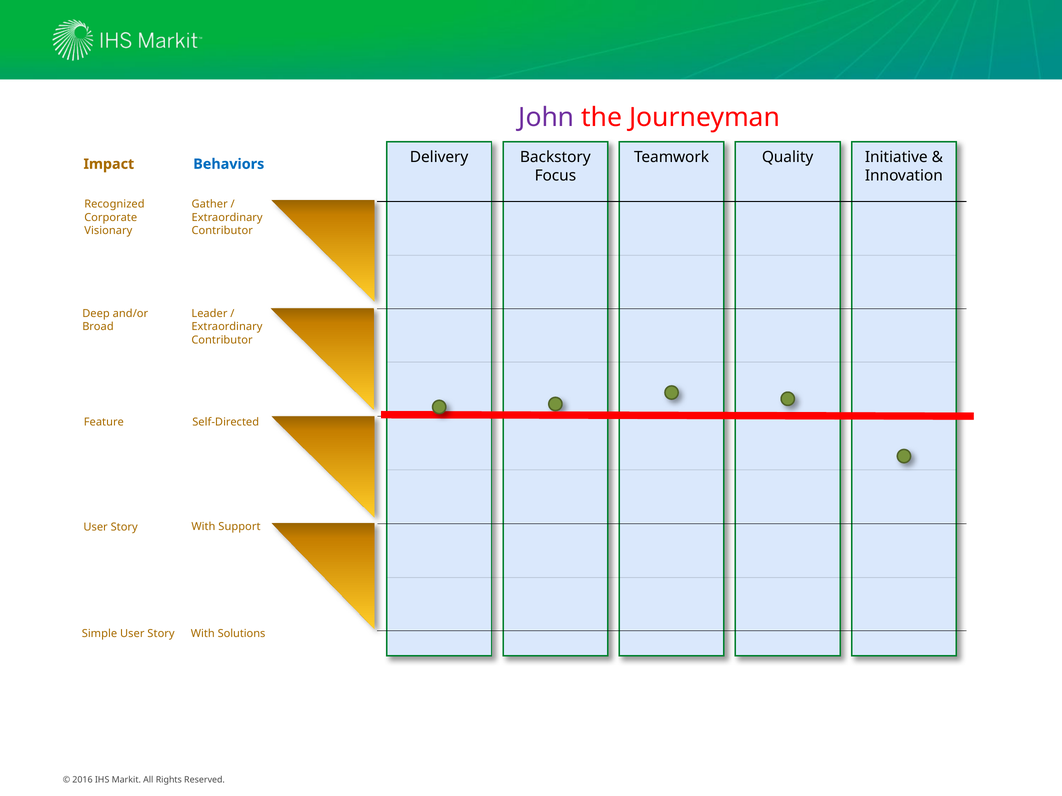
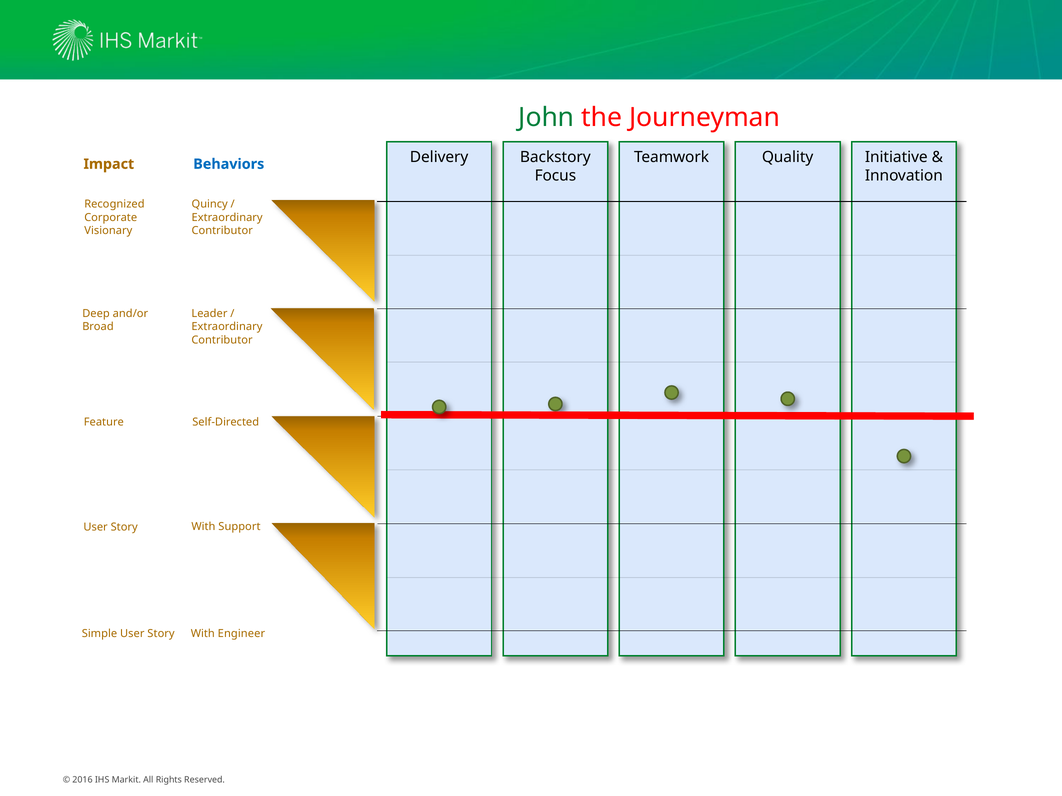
John colour: purple -> green
Gather: Gather -> Quincy
Solutions: Solutions -> Engineer
